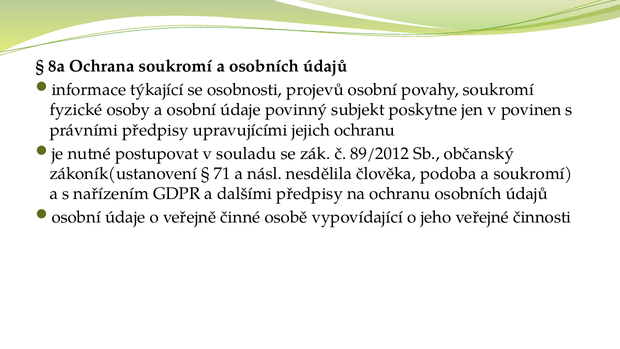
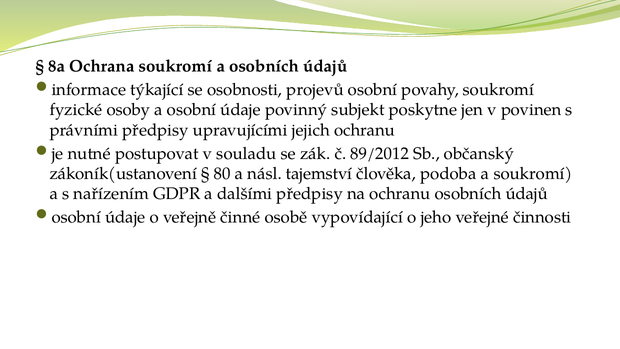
71: 71 -> 80
nesdělila: nesdělila -> tajemství
